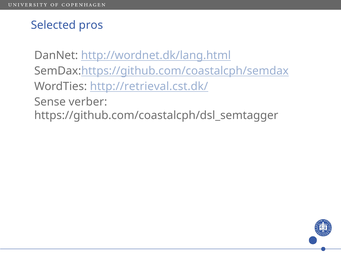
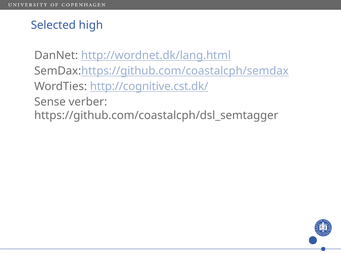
pros: pros -> high
http://retrieval.cst.dk/: http://retrieval.cst.dk/ -> http://cognitive.cst.dk/
